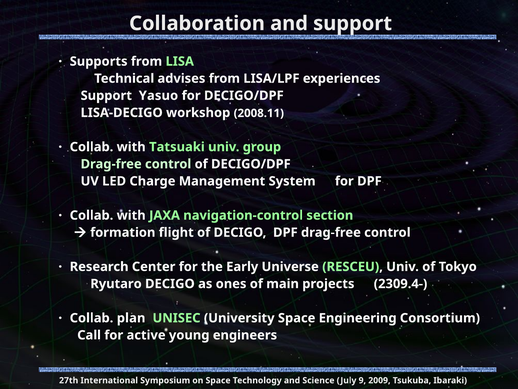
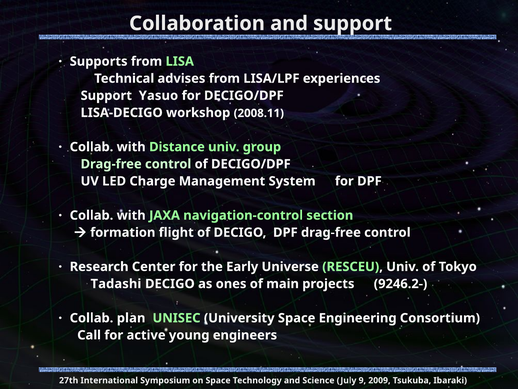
Tatsuaki: Tatsuaki -> Distance
Ryutaro: Ryutaro -> Tadashi
2309.4-: 2309.4- -> 9246.2-
